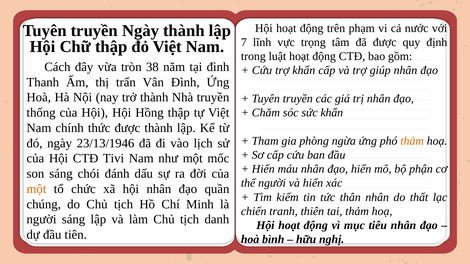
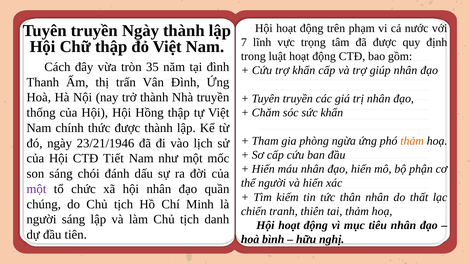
38: 38 -> 35
23/13/1946: 23/13/1946 -> 23/21/1946
Tivi: Tivi -> Tiết
một at (36, 189) colour: orange -> purple
